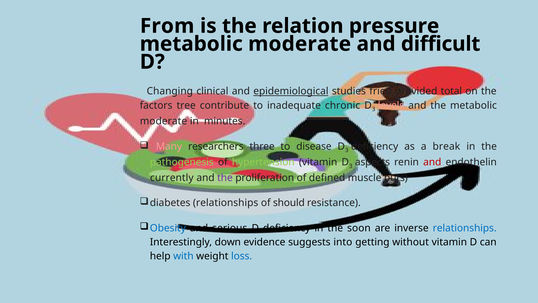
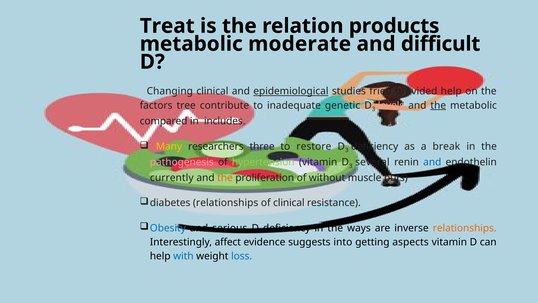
From: From -> Treat
pressure: pressure -> products
provided total: total -> help
chronic: chronic -> genetic
the at (438, 105) underline: none -> present
moderate at (164, 121): moderate -> compared
minutes: minutes -> includes
Many colour: pink -> yellow
disease: disease -> restore
pathogenesis colour: light green -> pink
aspects: aspects -> several
and at (432, 162) colour: red -> blue
the at (225, 178) colour: purple -> orange
defined: defined -> without
of should: should -> clinical
soon: soon -> ways
relationships at (465, 228) colour: blue -> orange
down: down -> affect
without: without -> aspects
